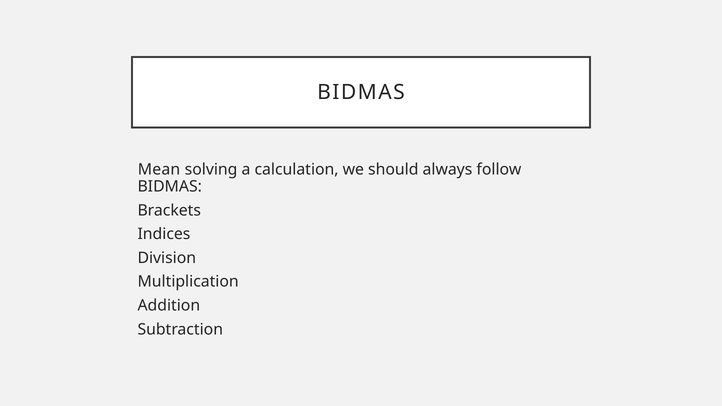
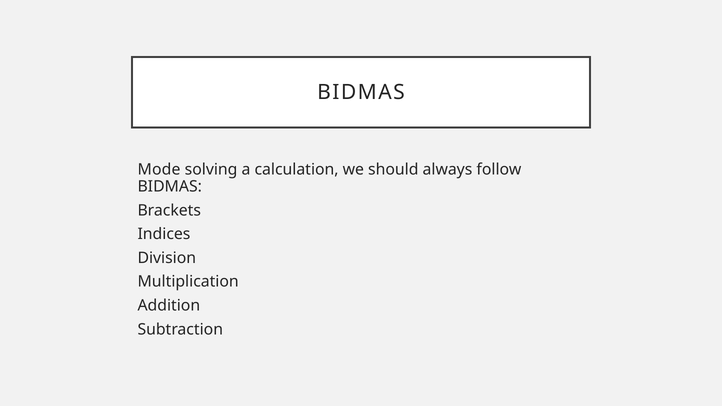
Mean: Mean -> Mode
